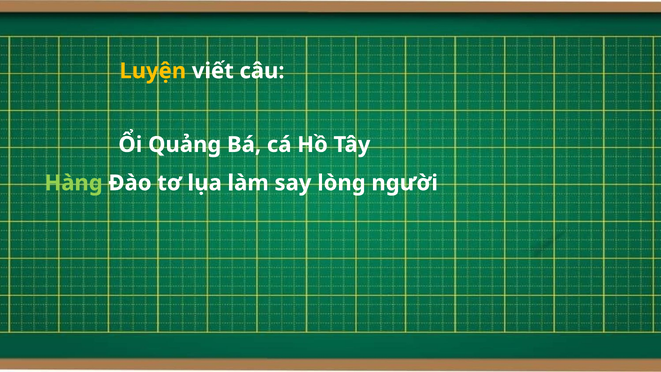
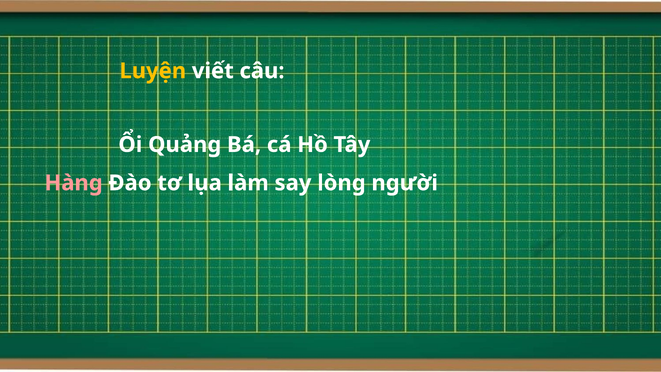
Hàng colour: light green -> pink
